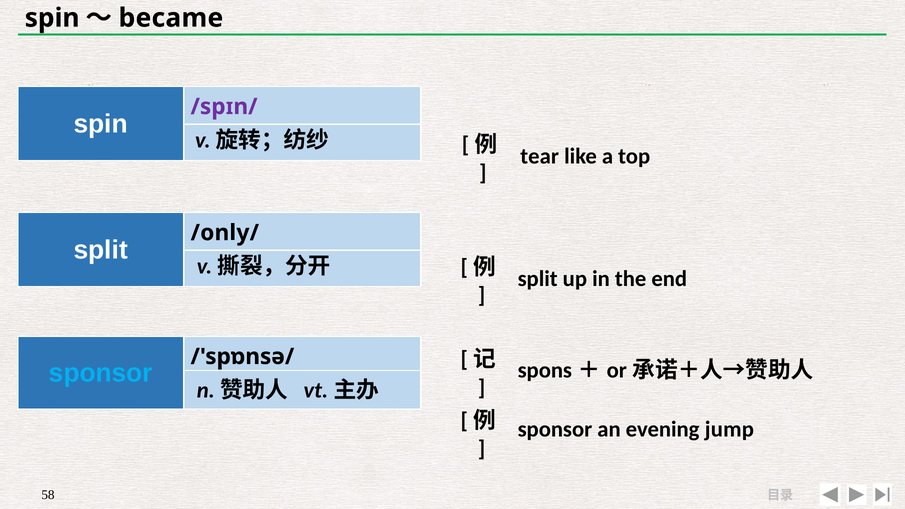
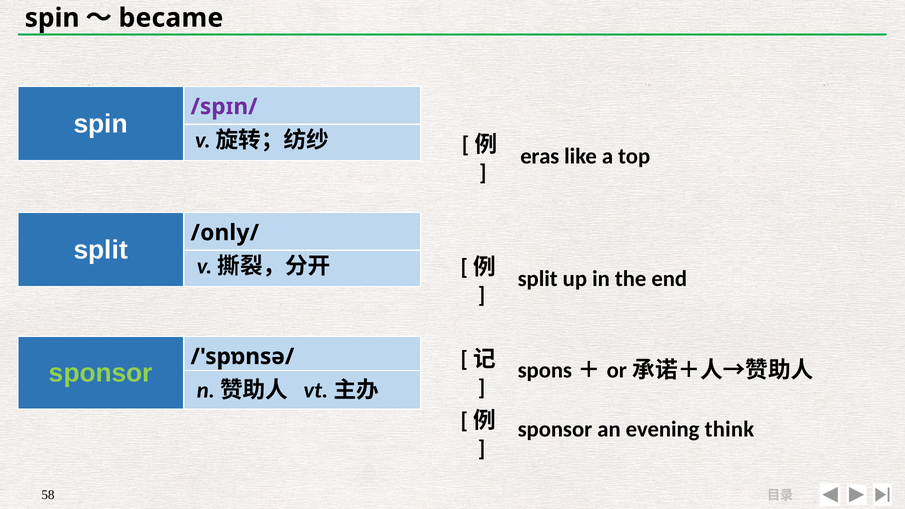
tear: tear -> eras
sponsor at (101, 373) colour: light blue -> light green
jump: jump -> think
